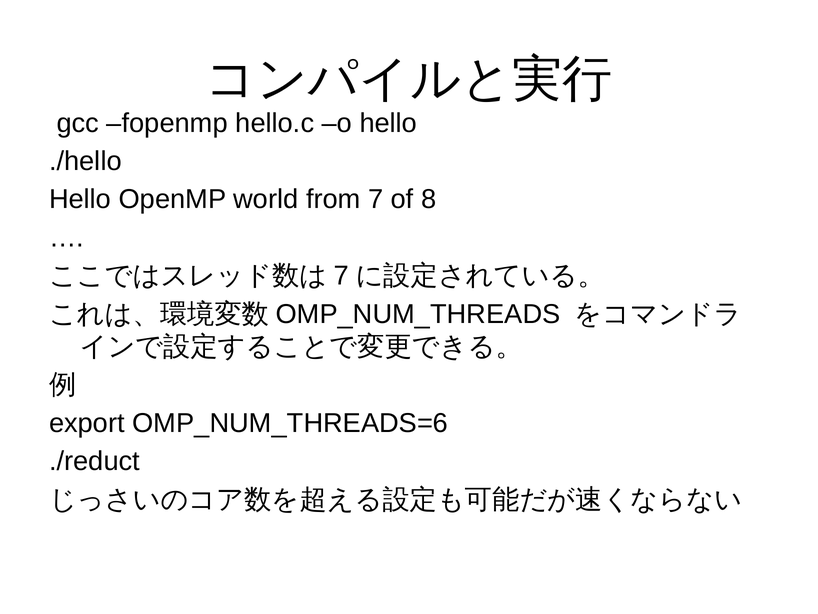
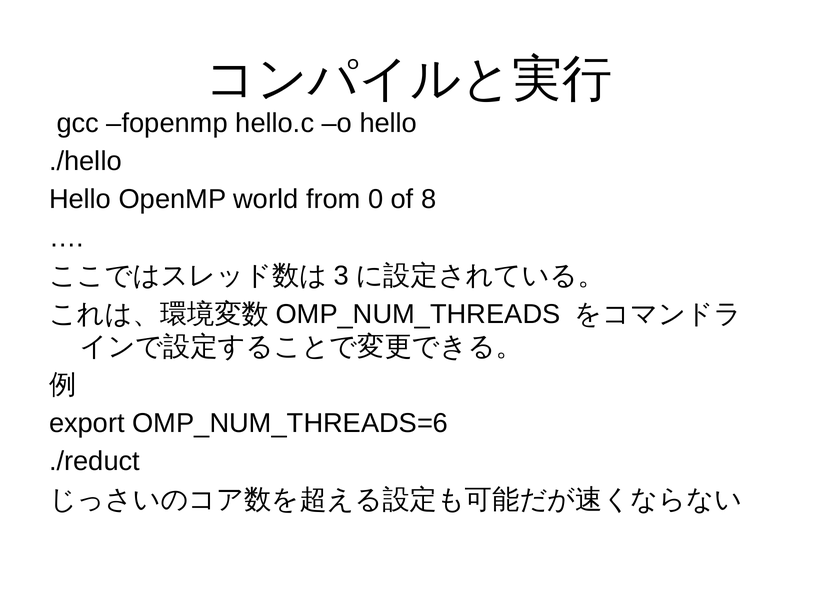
from 7: 7 -> 0
7 at (342, 276): 7 -> 3
